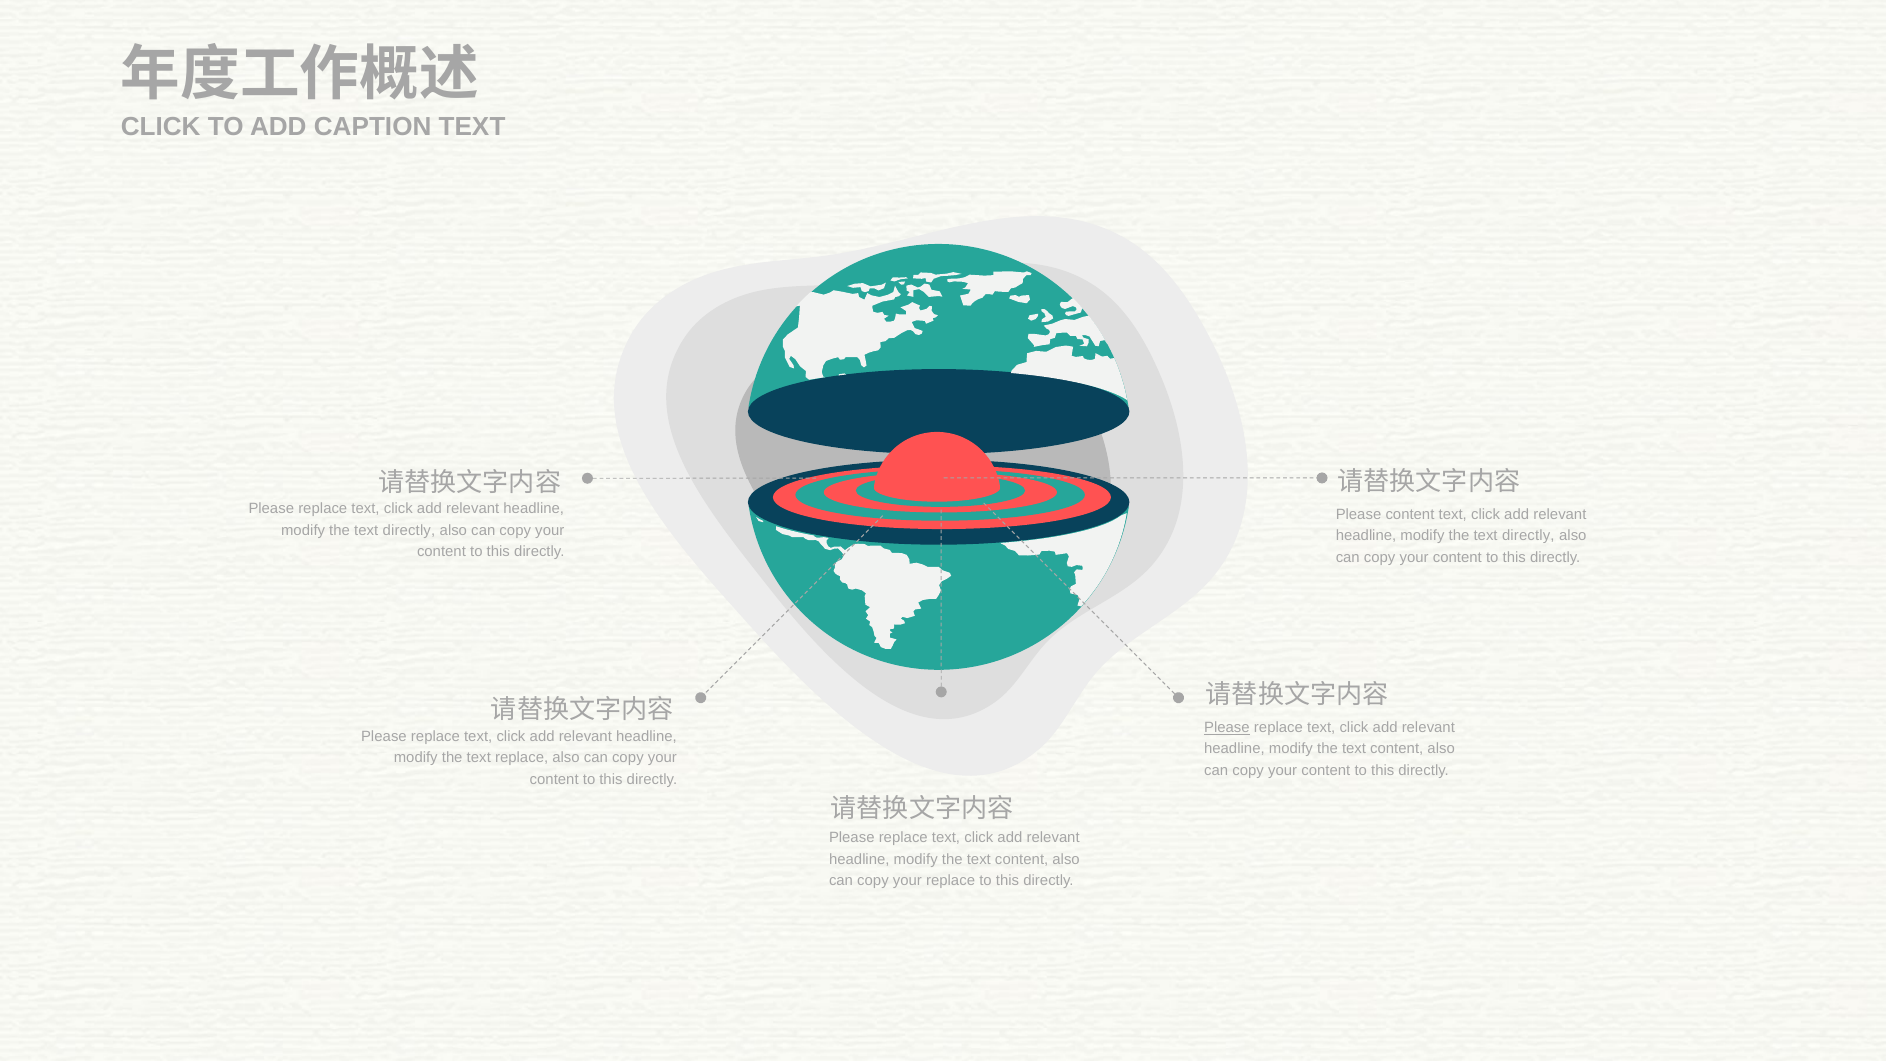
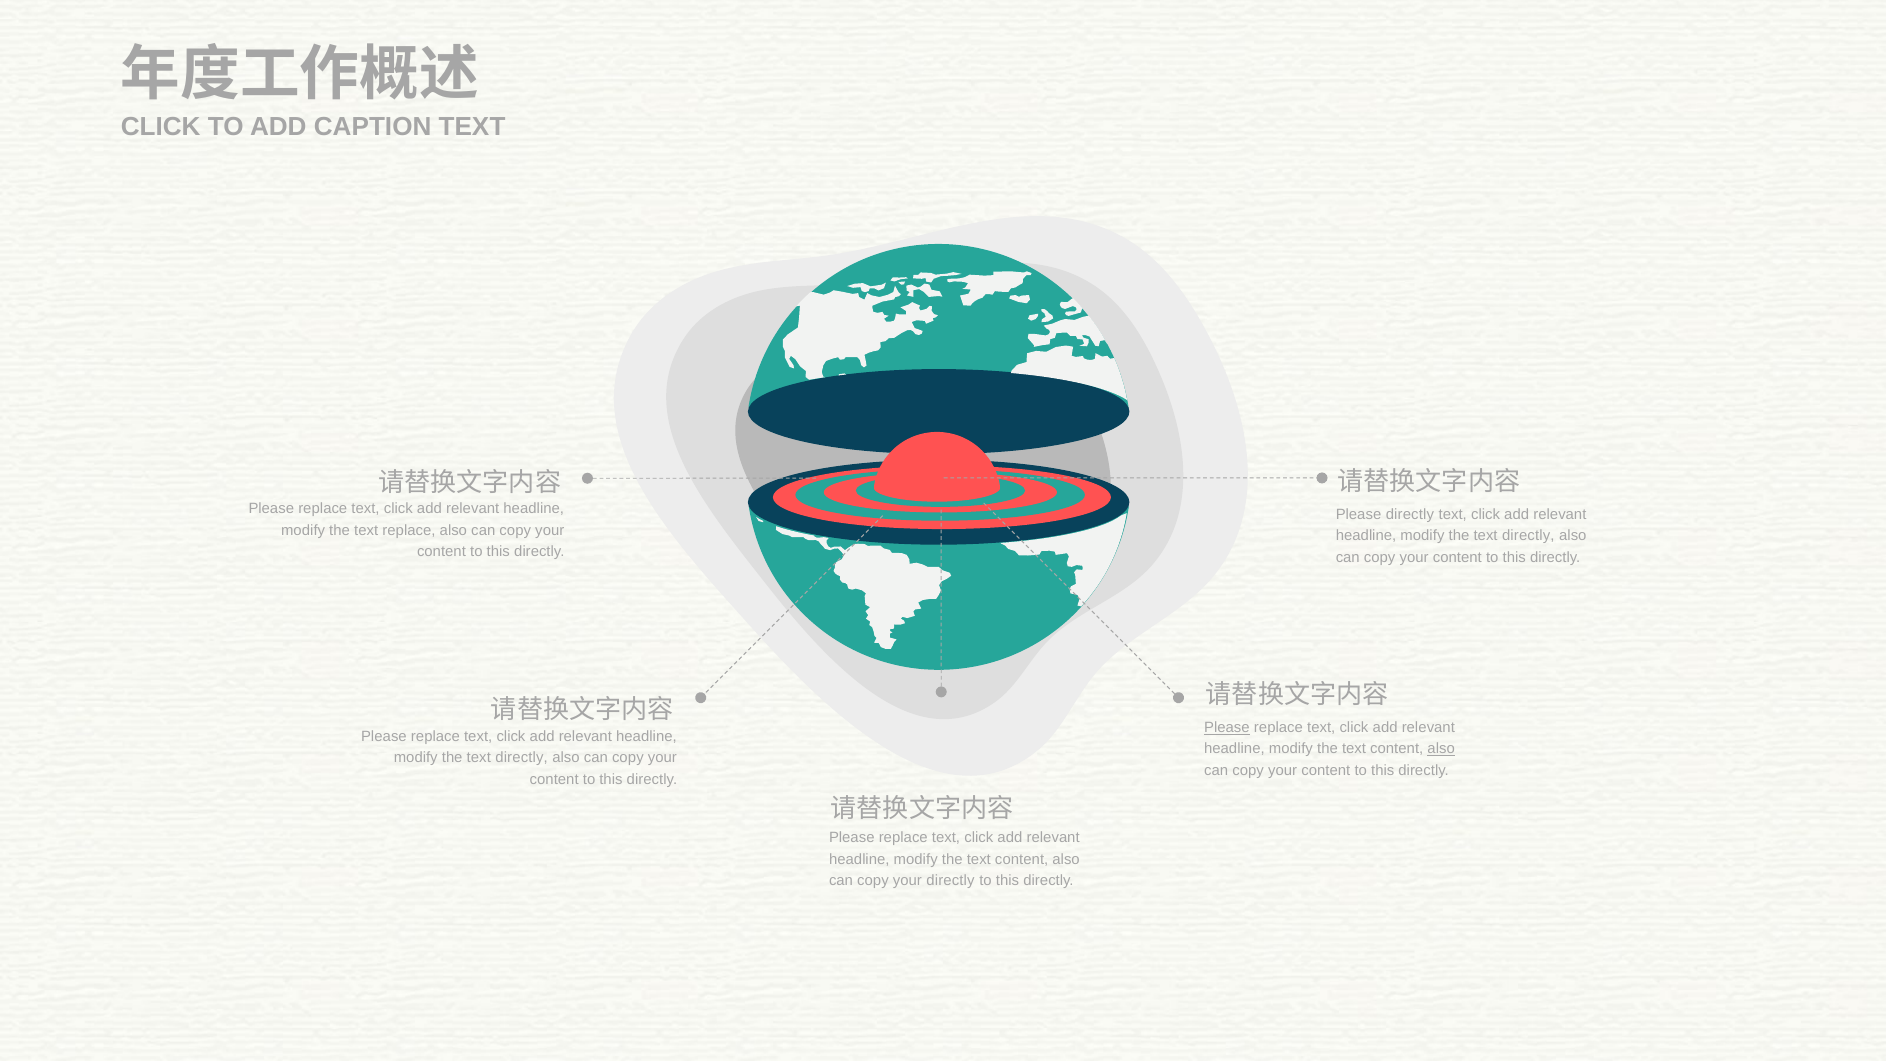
Please content: content -> directly
directly at (409, 530): directly -> replace
also at (1441, 749) underline: none -> present
replace at (522, 758): replace -> directly
your replace: replace -> directly
